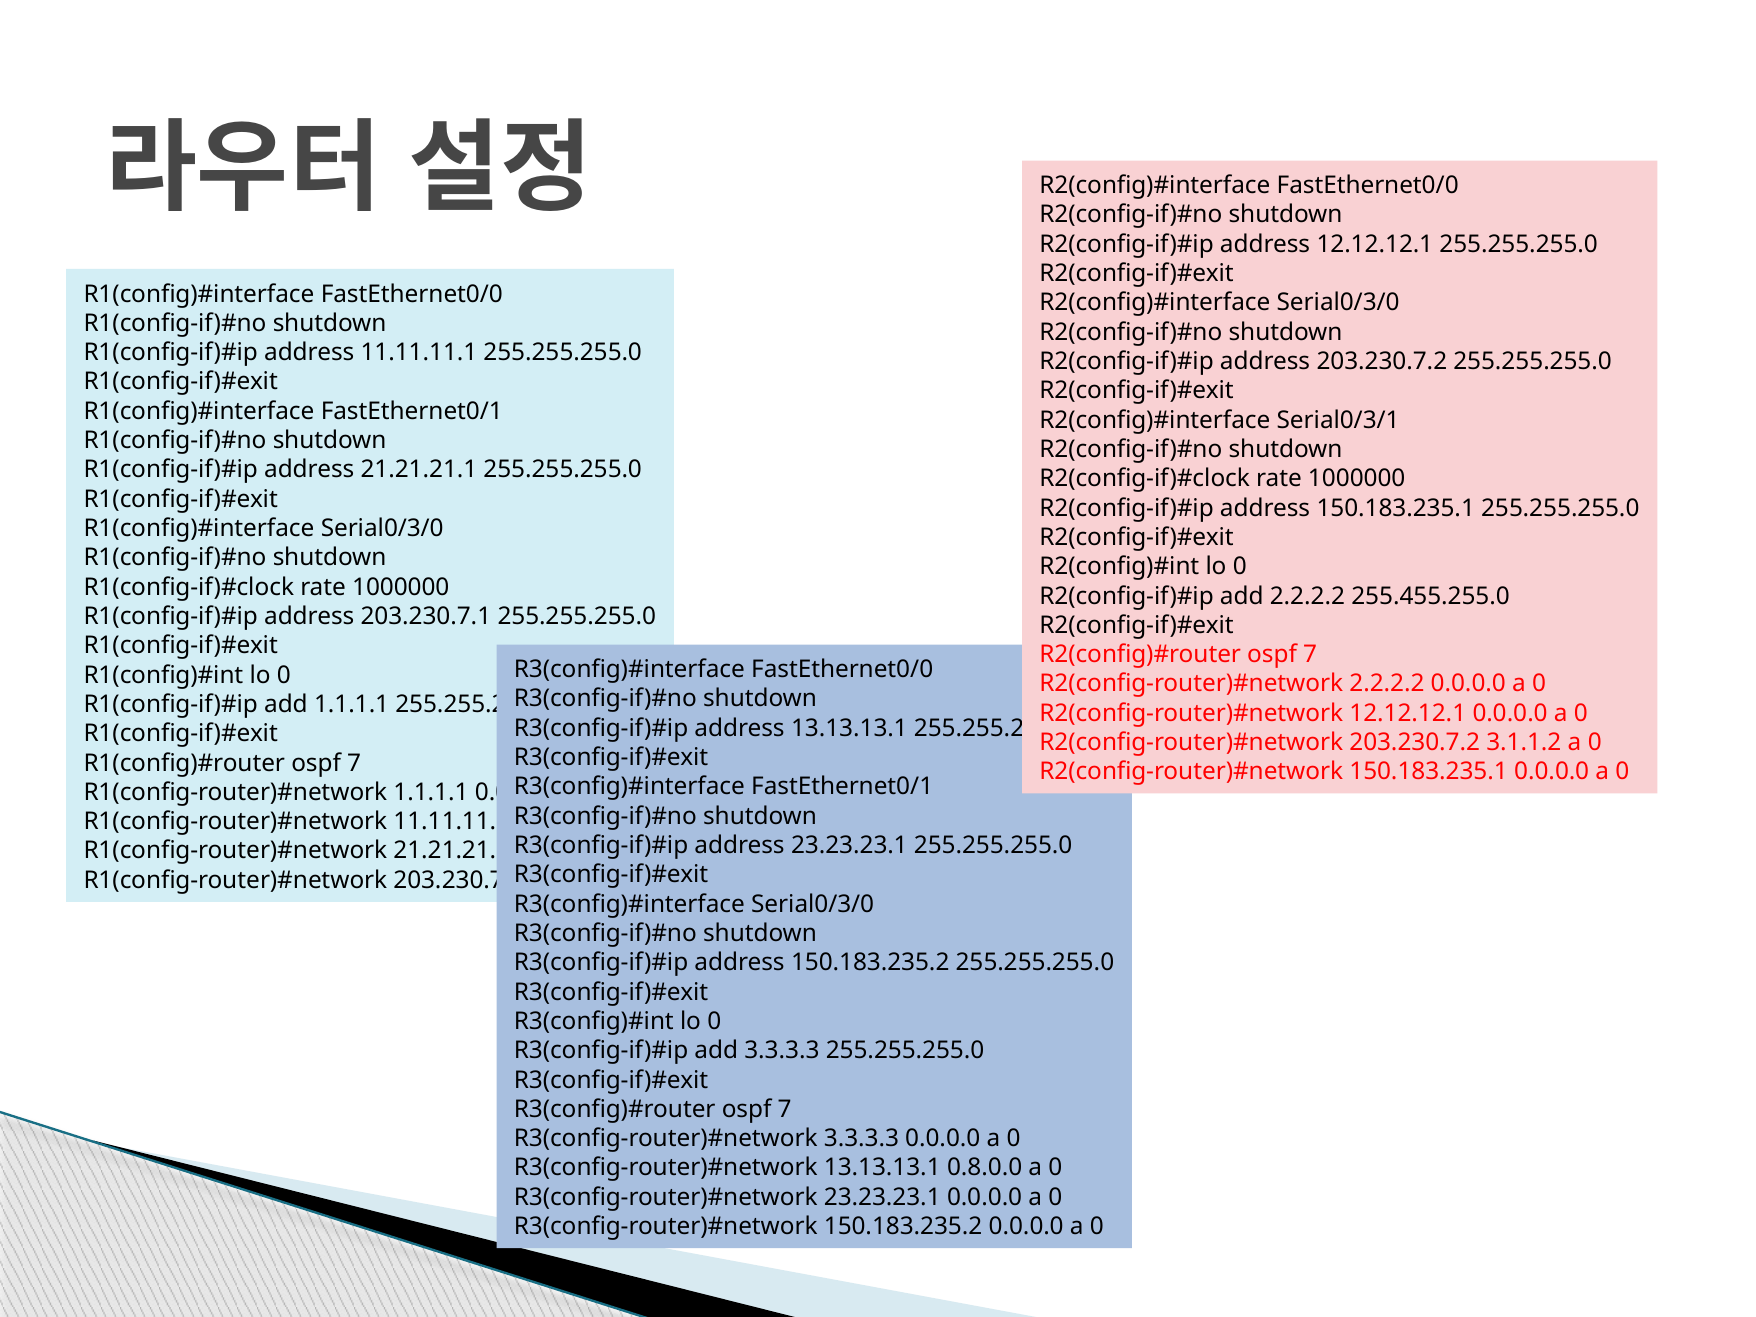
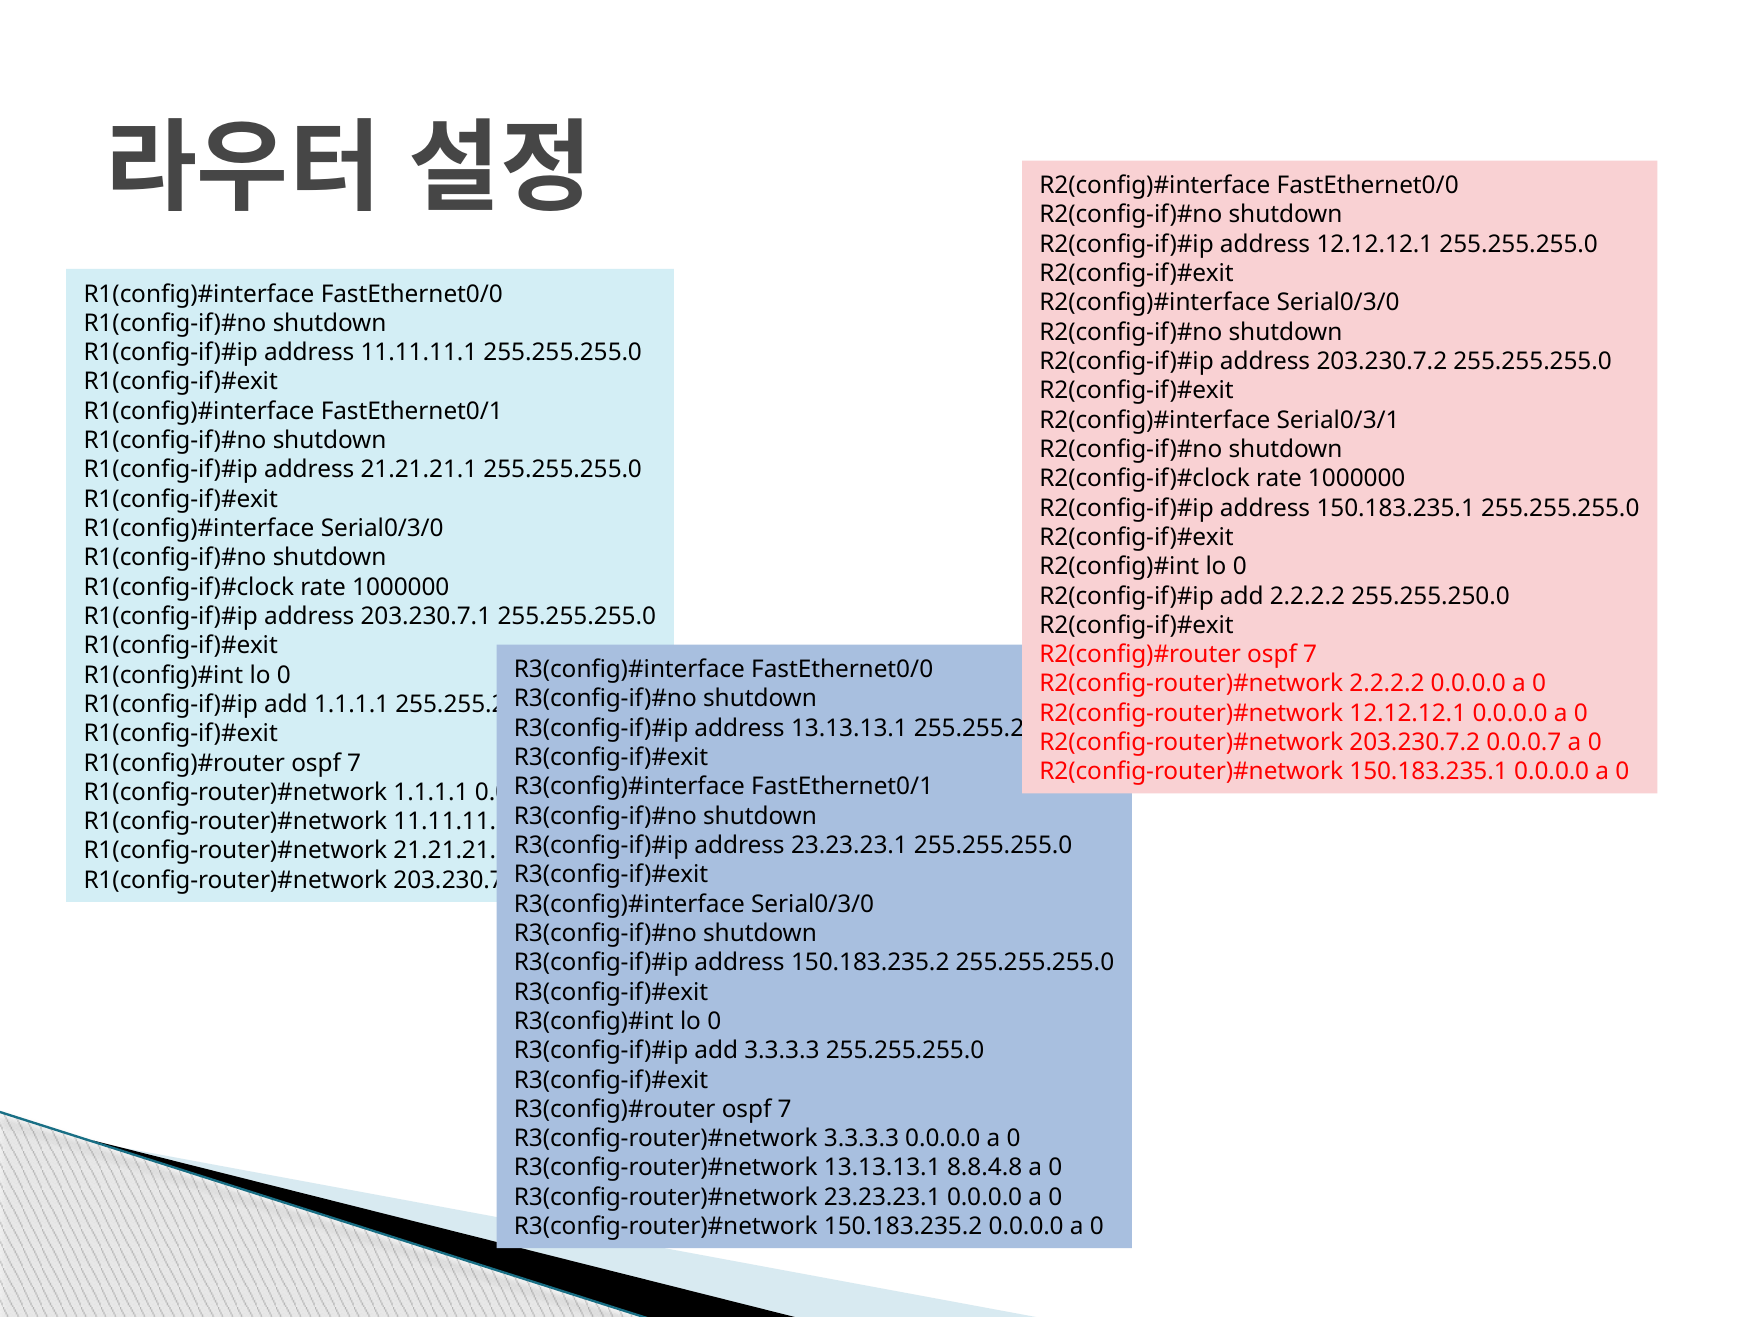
255.455.255.0: 255.455.255.0 -> 255.255.250.0
3.1.1.2: 3.1.1.2 -> 0.0.0.7
0.8.0.0: 0.8.0.0 -> 8.8.4.8
